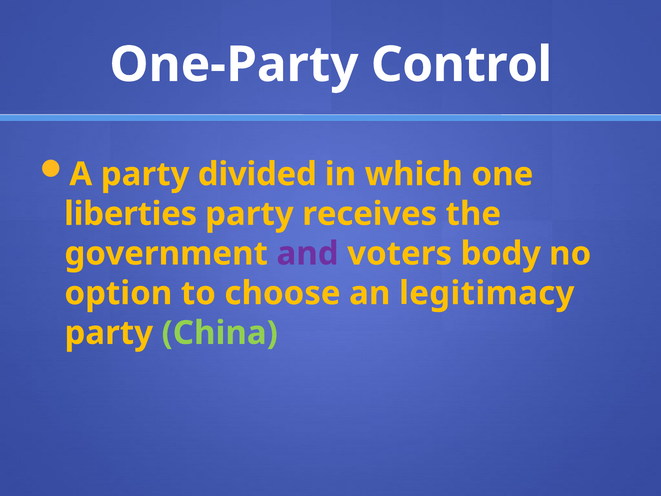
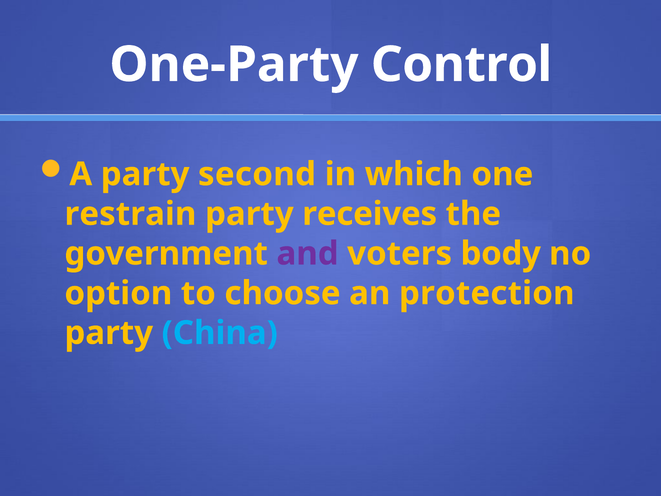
divided: divided -> second
liberties: liberties -> restrain
legitimacy: legitimacy -> protection
China colour: light green -> light blue
